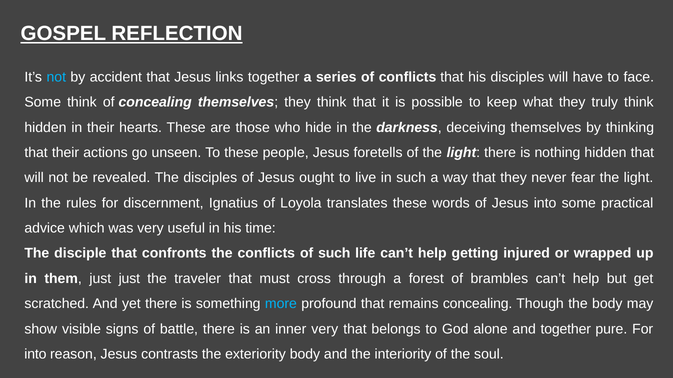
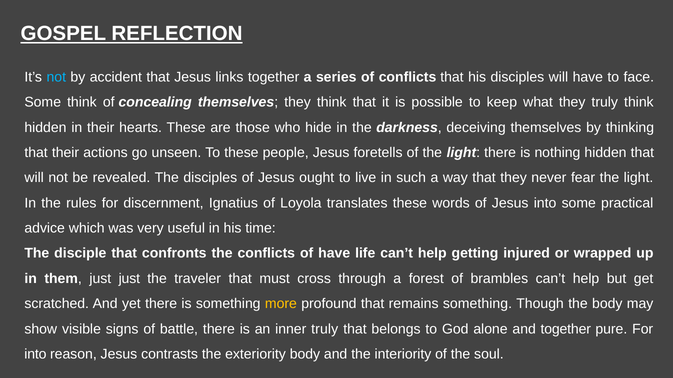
of such: such -> have
more colour: light blue -> yellow
remains concealing: concealing -> something
inner very: very -> truly
